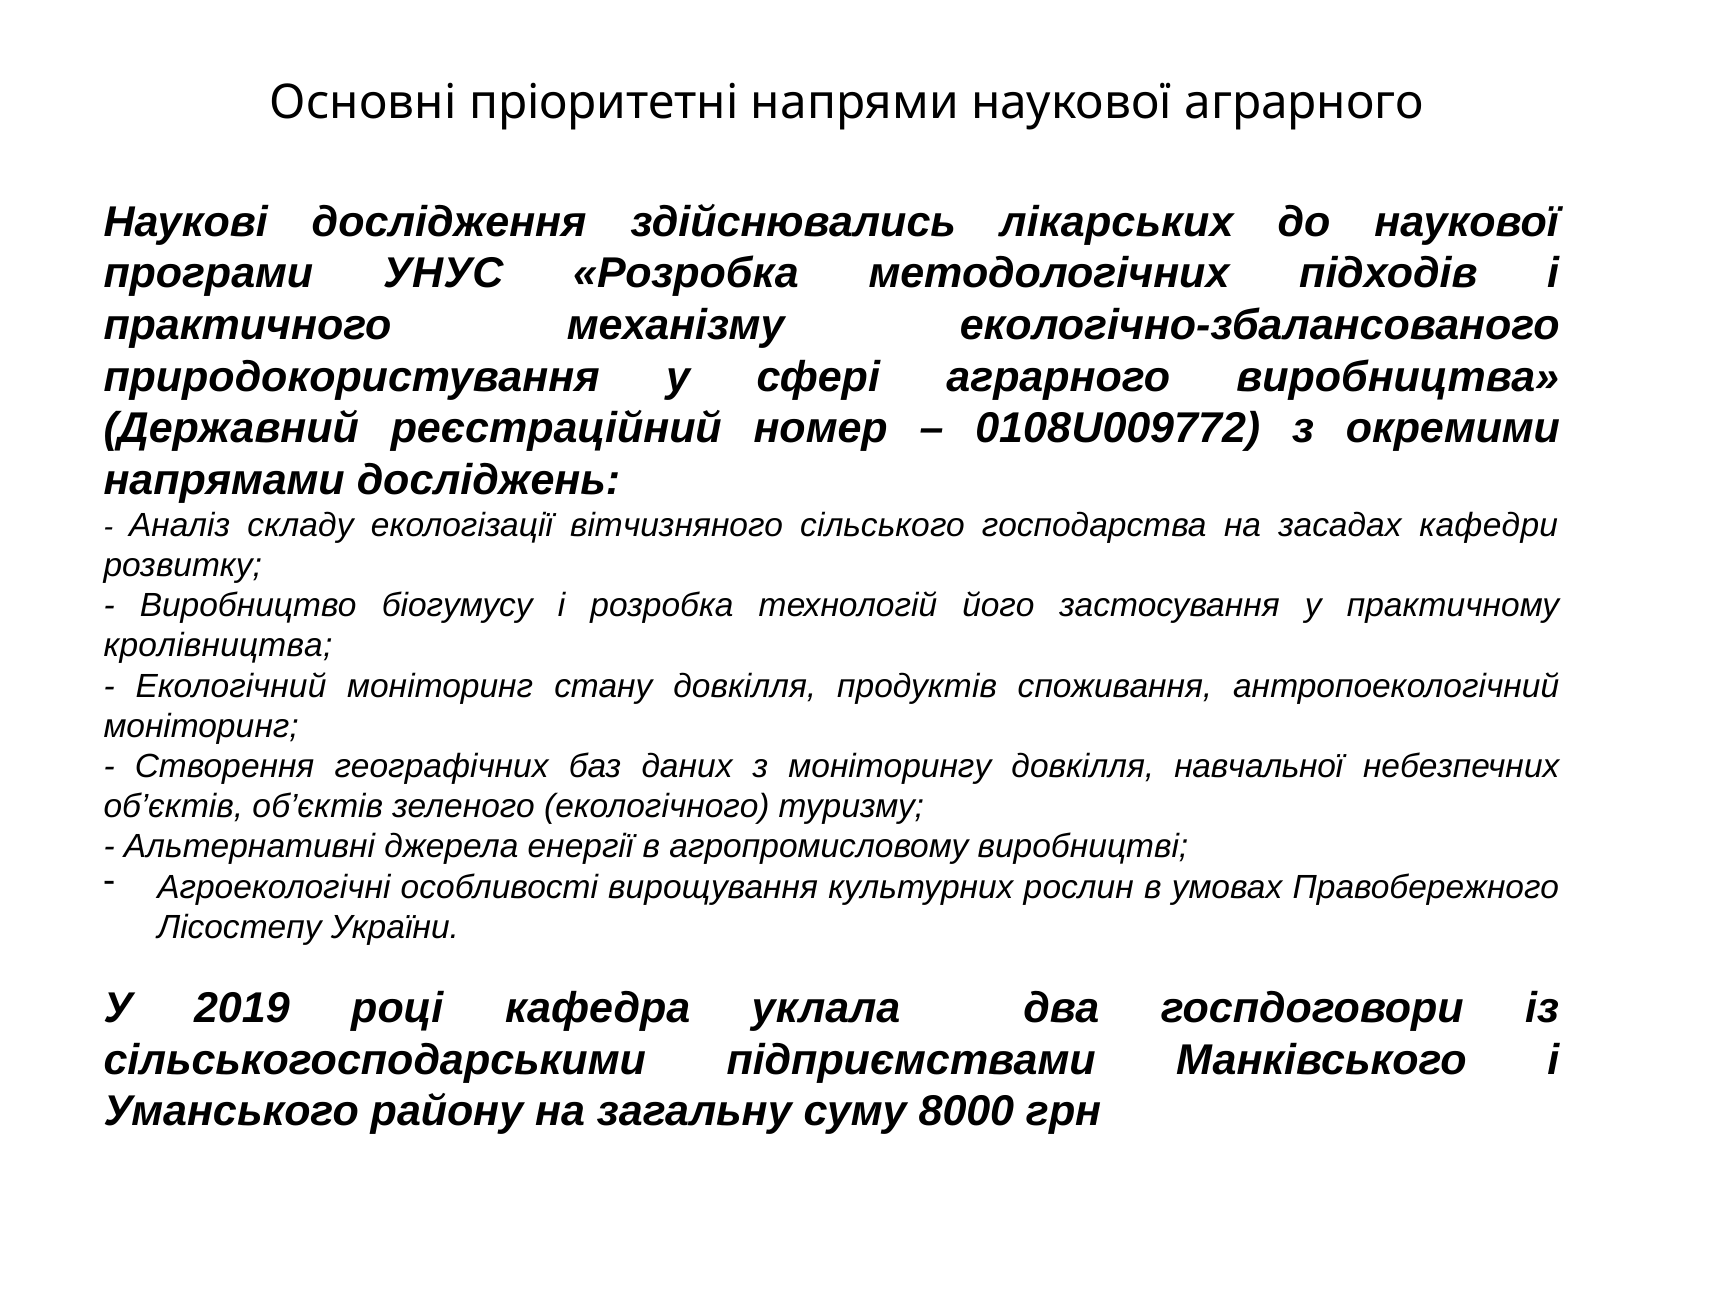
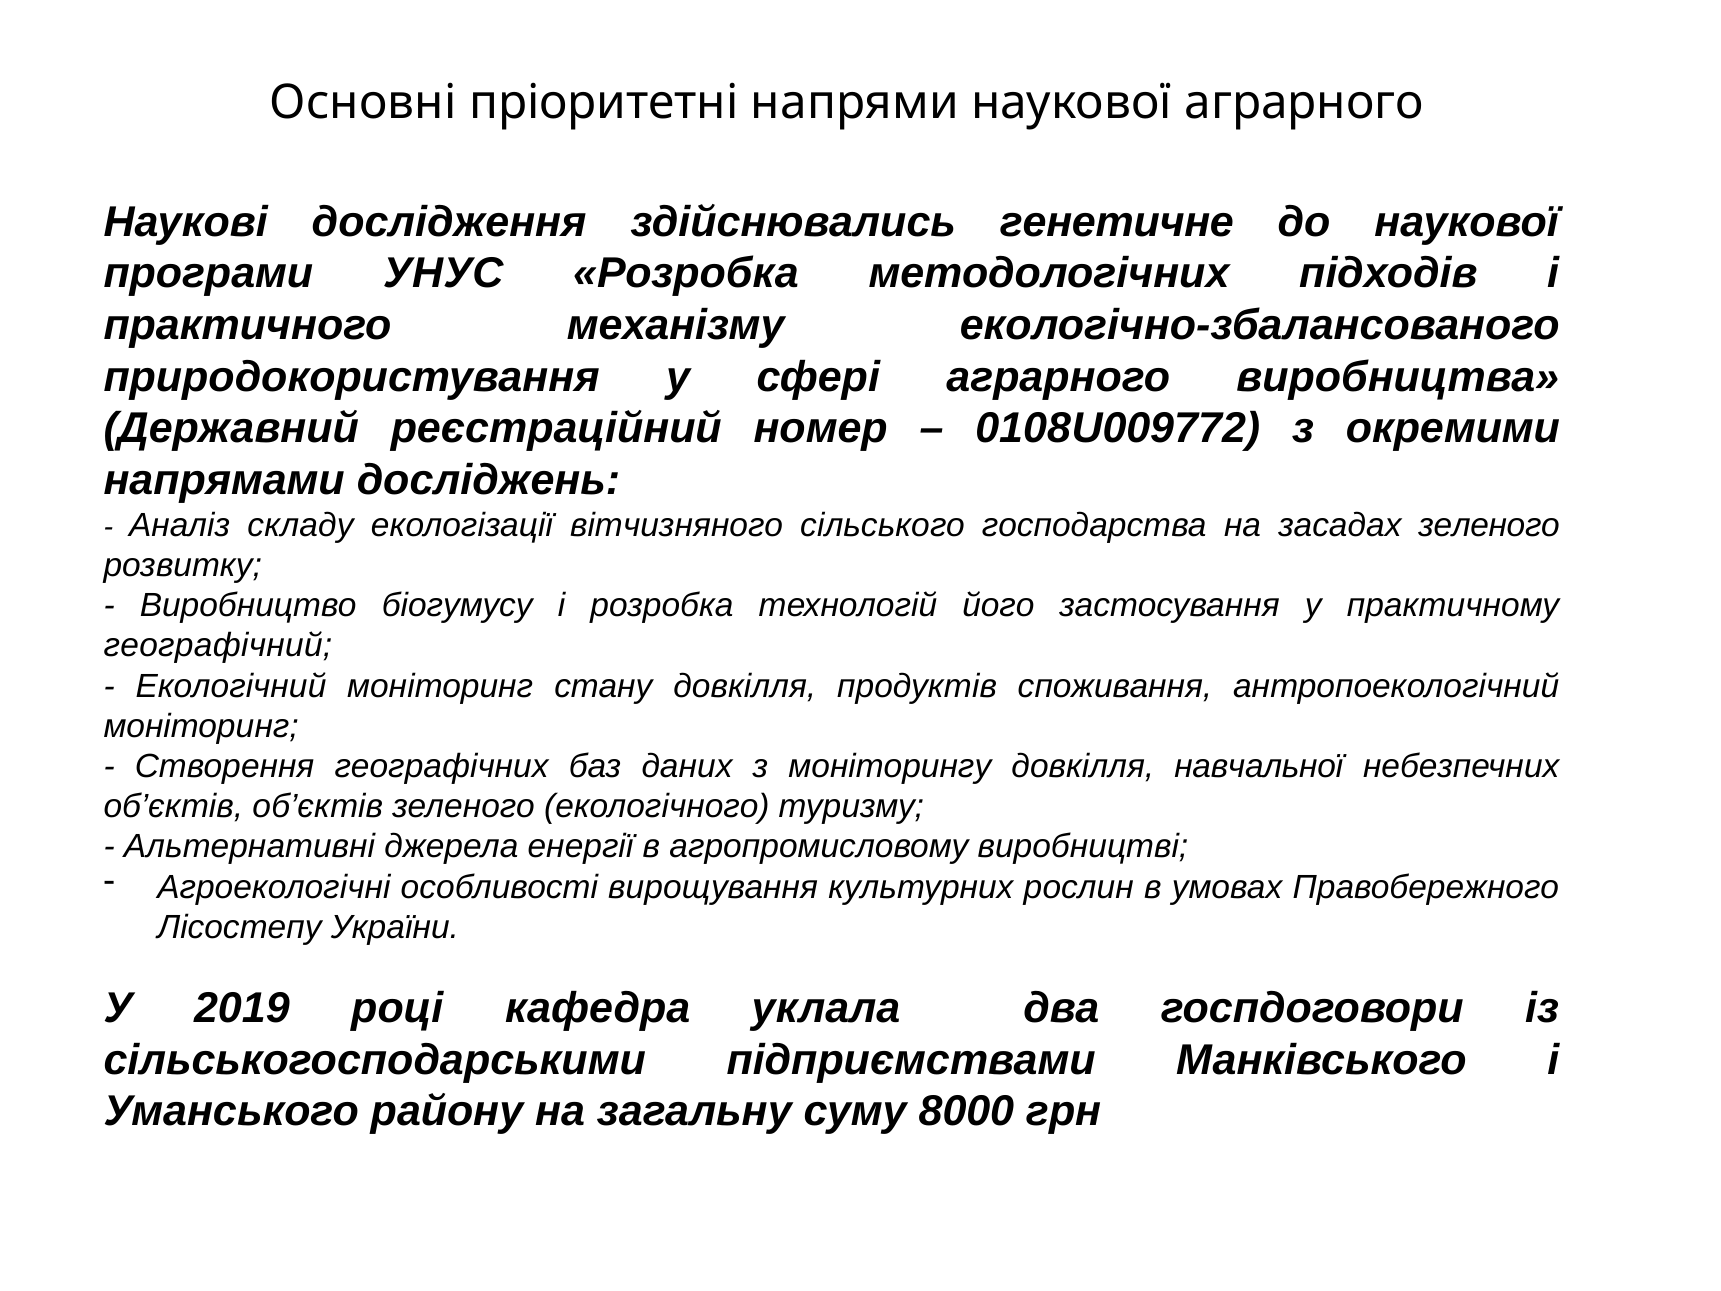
лікарських: лікарських -> генетичне
засадах кафедри: кафедри -> зеленого
кролівництва: кролівництва -> географічний
